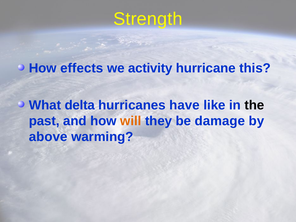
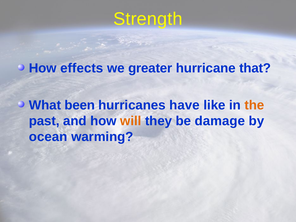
activity: activity -> greater
this: this -> that
delta: delta -> been
the colour: black -> orange
above: above -> ocean
